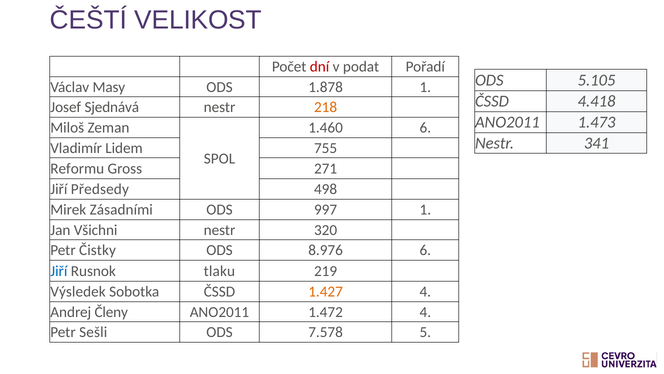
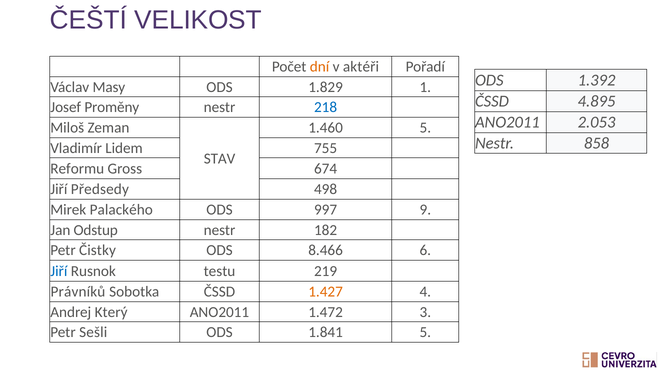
dní colour: red -> orange
podat: podat -> aktéři
5.105: 5.105 -> 1.392
1.878: 1.878 -> 1.829
4.418: 4.418 -> 4.895
Sjednává: Sjednává -> Proměny
218 colour: orange -> blue
1.473: 1.473 -> 2.053
1.460 6: 6 -> 5
341: 341 -> 858
SPOL: SPOL -> STAV
271: 271 -> 674
Zásadními: Zásadními -> Palackého
997 1: 1 -> 9
Všichni: Všichni -> Odstup
320: 320 -> 182
8.976: 8.976 -> 8.466
tlaku: tlaku -> testu
Výsledek: Výsledek -> Právníků
Členy: Členy -> Který
1.472 4: 4 -> 3
7.578: 7.578 -> 1.841
